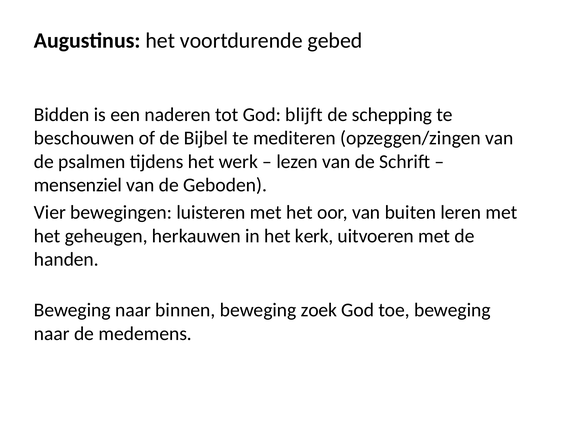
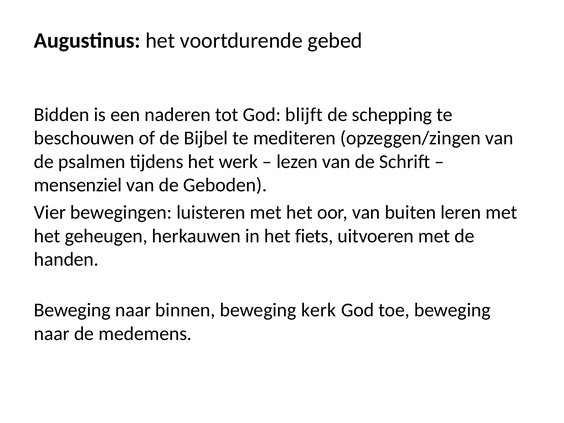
kerk: kerk -> fiets
zoek: zoek -> kerk
